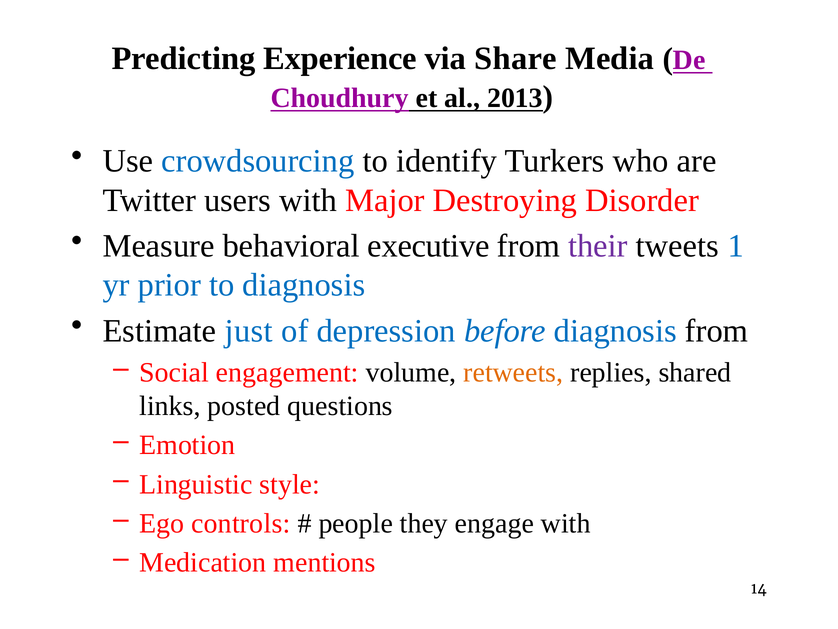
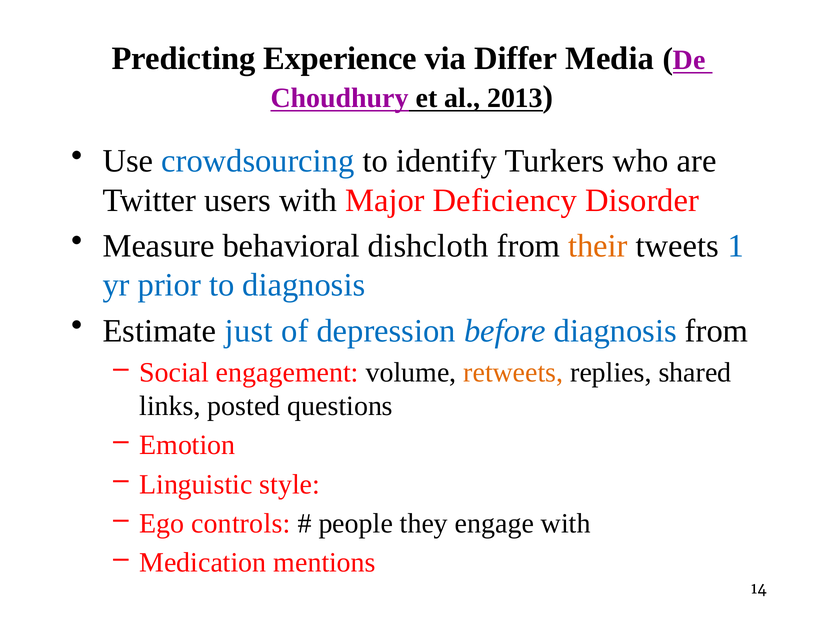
Share: Share -> Differ
Destroying: Destroying -> Deficiency
executive: executive -> dishcloth
their colour: purple -> orange
